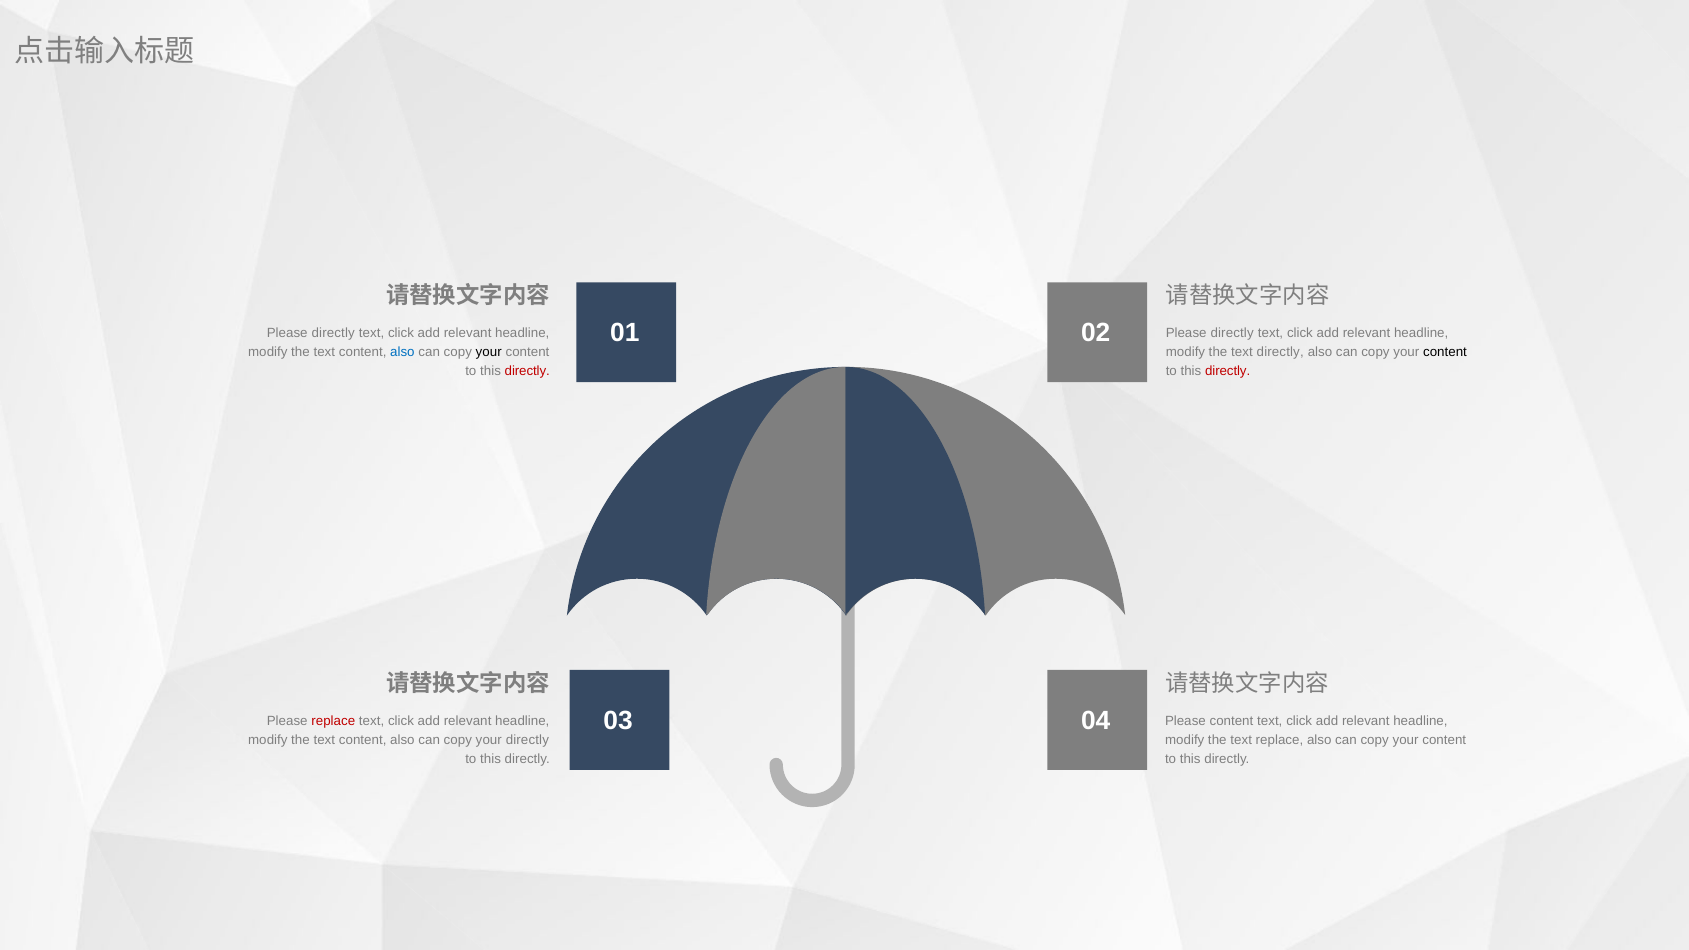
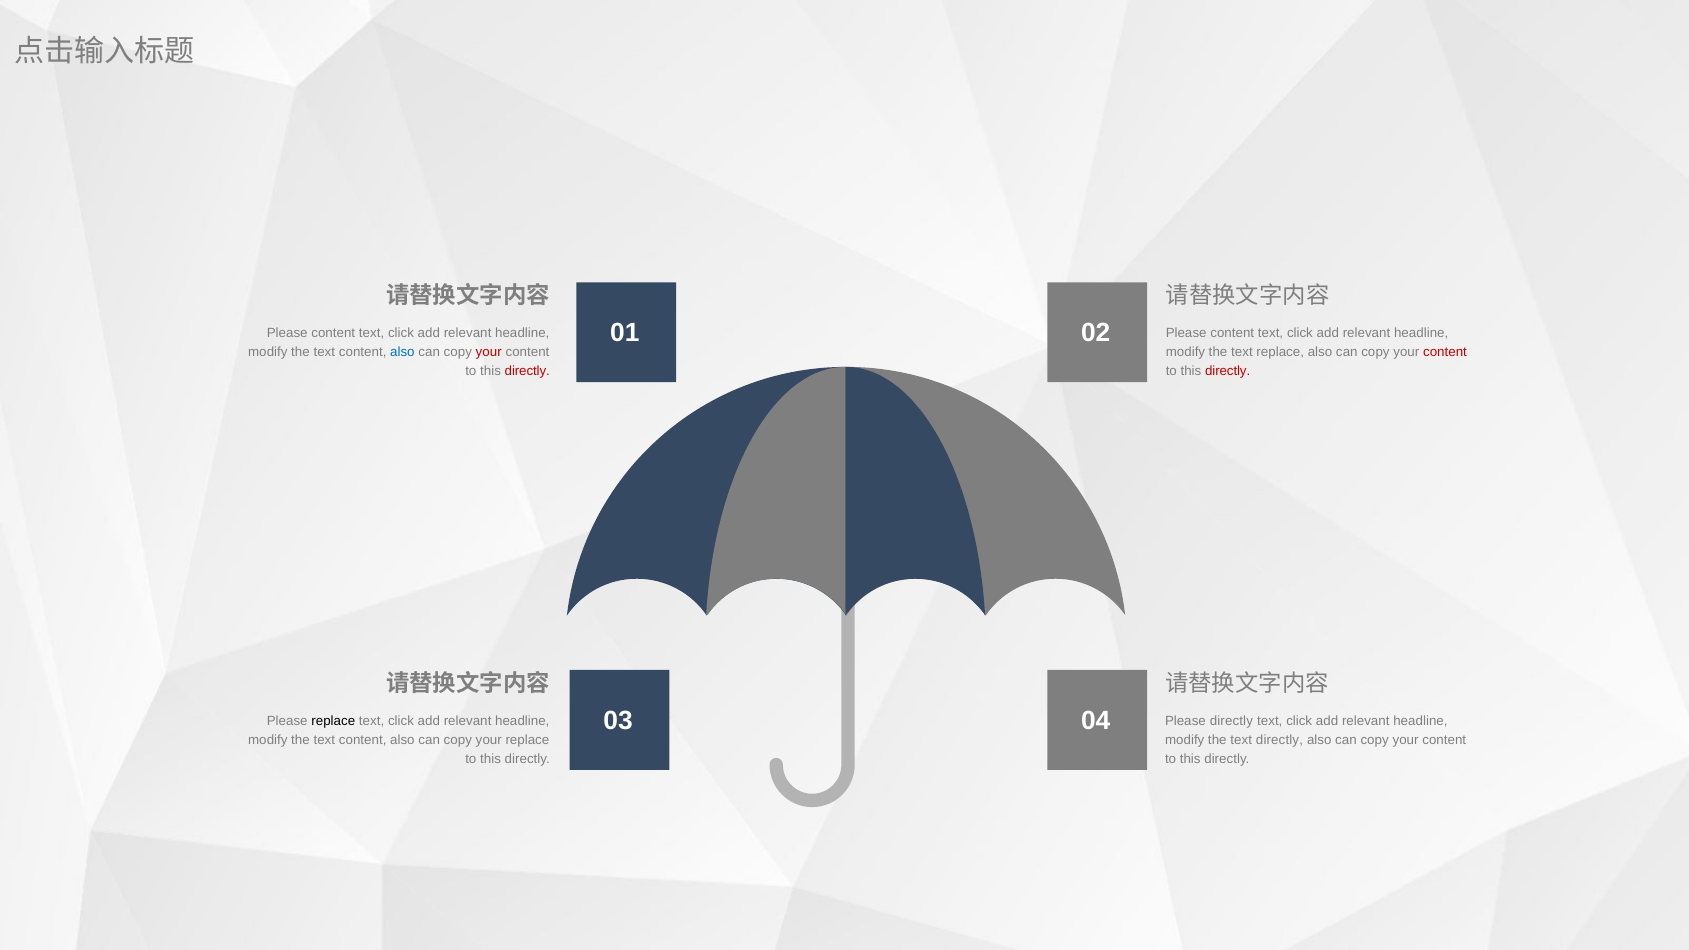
directly at (333, 333): directly -> content
directly at (1232, 333): directly -> content
your at (489, 352) colour: black -> red
text directly: directly -> replace
content at (1445, 352) colour: black -> red
replace at (333, 721) colour: red -> black
Please content: content -> directly
your directly: directly -> replace
text replace: replace -> directly
